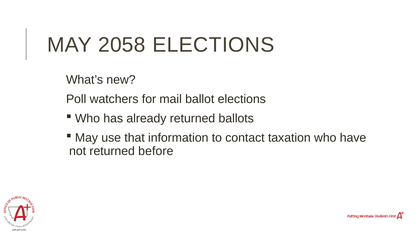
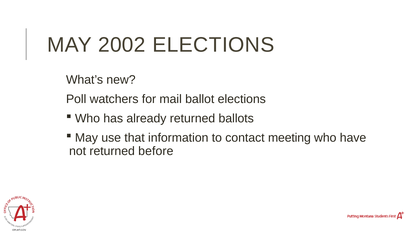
2058: 2058 -> 2002
taxation: taxation -> meeting
